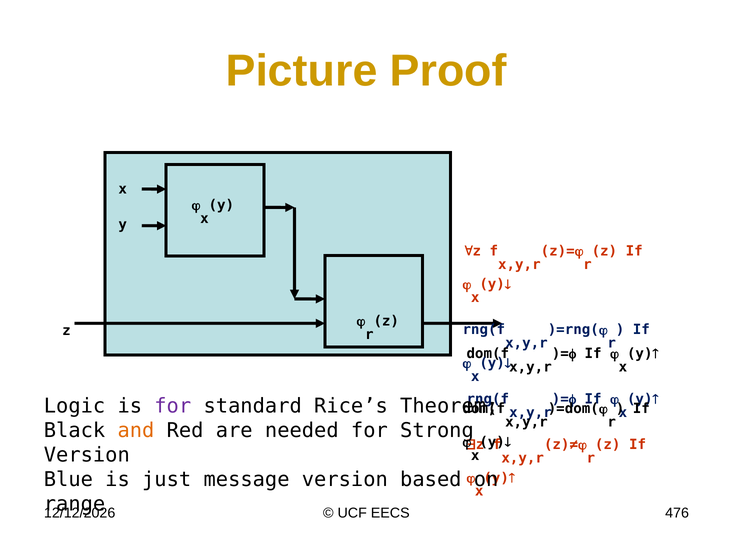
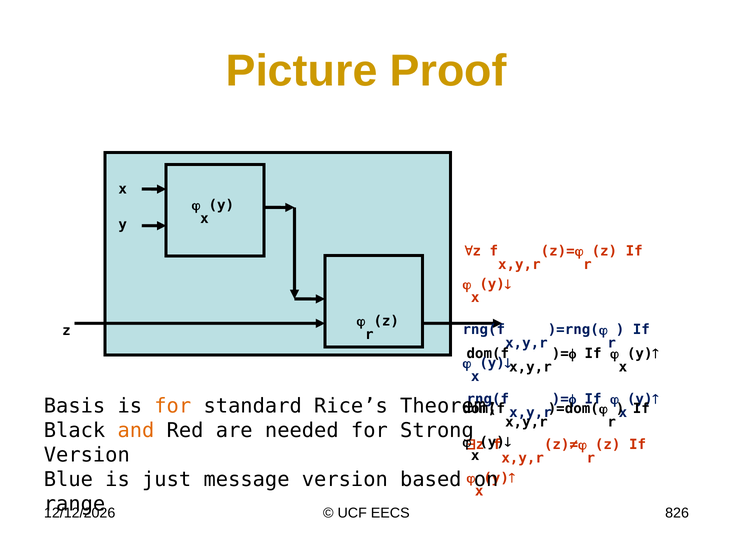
Logic: Logic -> Basis
for at (173, 407) colour: purple -> orange
476: 476 -> 826
